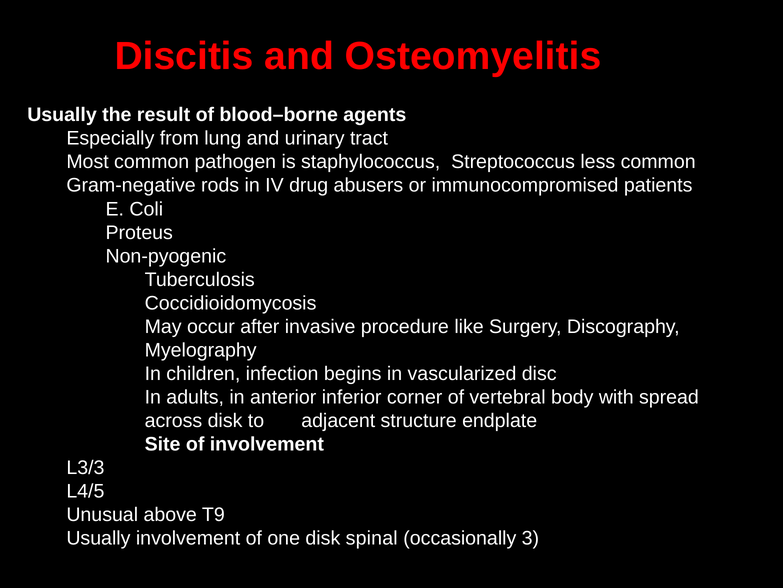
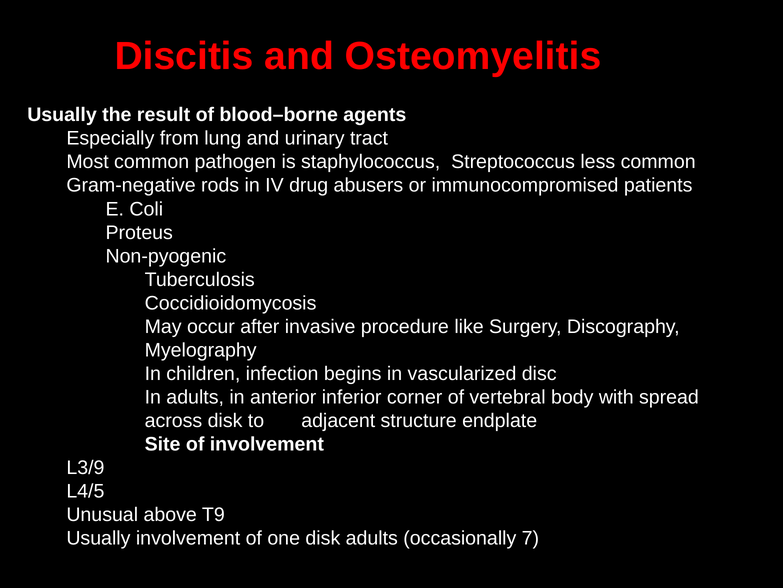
L3/3: L3/3 -> L3/9
disk spinal: spinal -> adults
3: 3 -> 7
